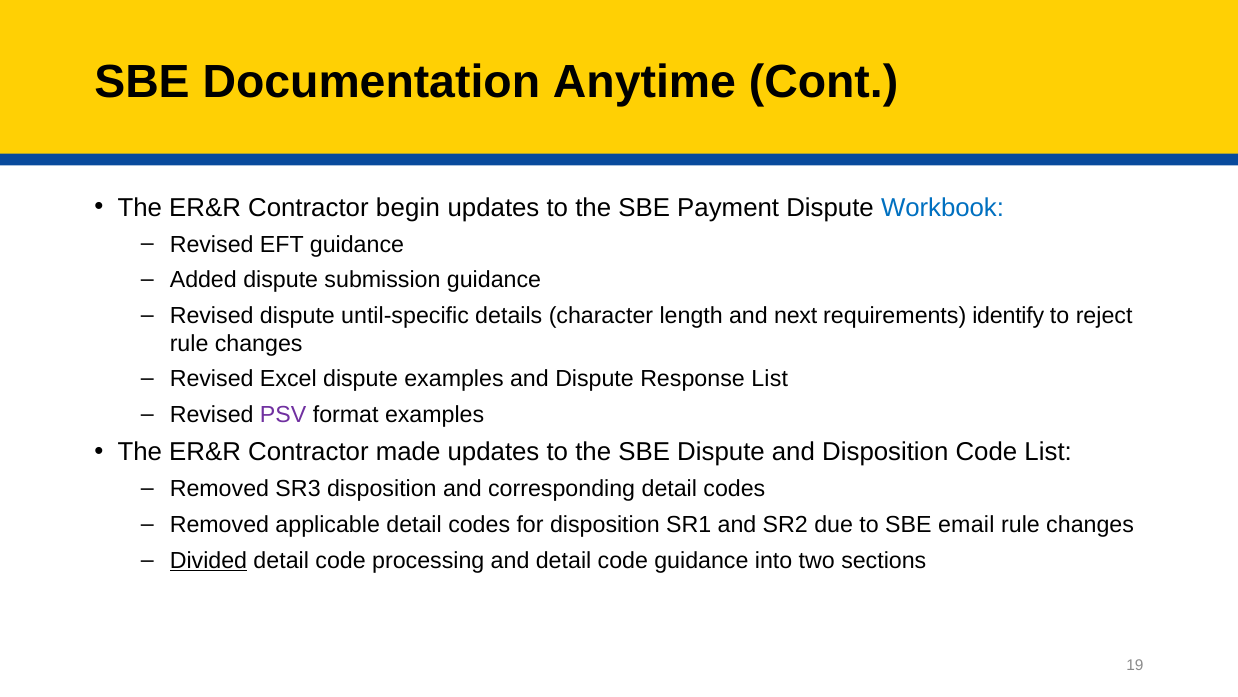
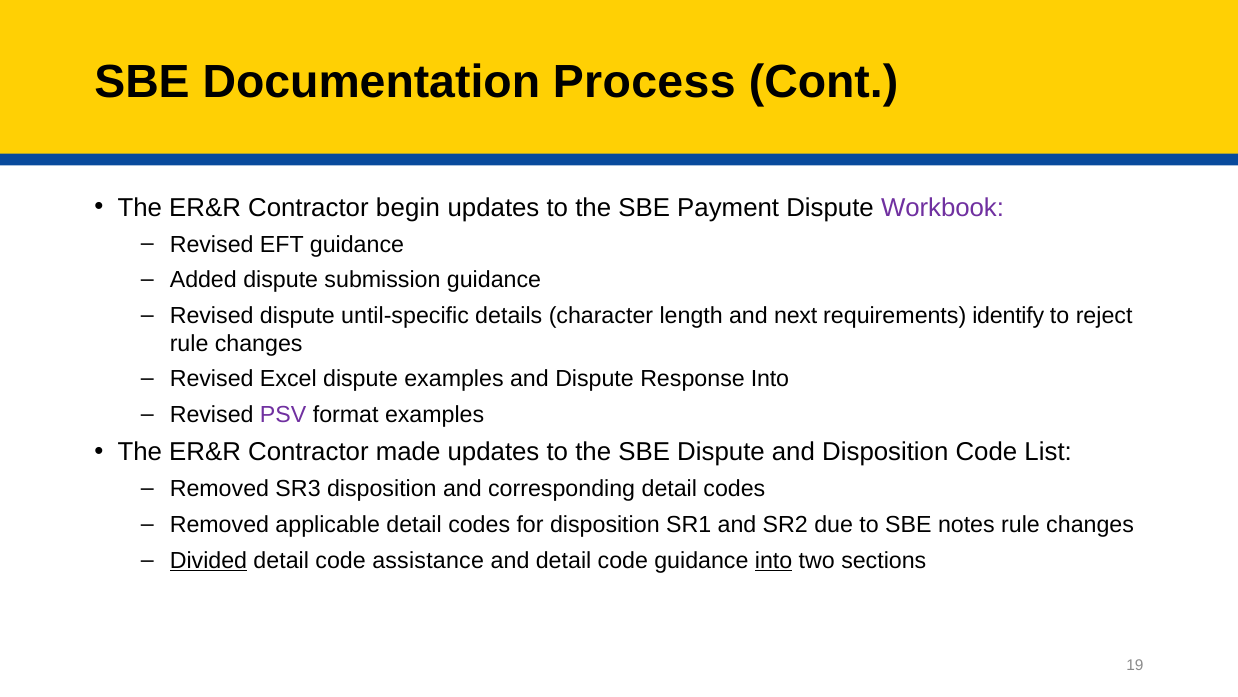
Anytime: Anytime -> Process
Workbook colour: blue -> purple
Response List: List -> Into
email: email -> notes
processing: processing -> assistance
into at (774, 560) underline: none -> present
